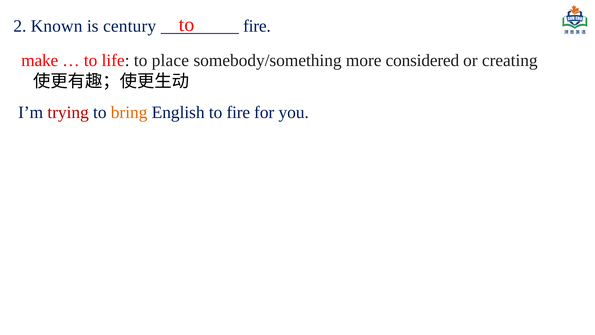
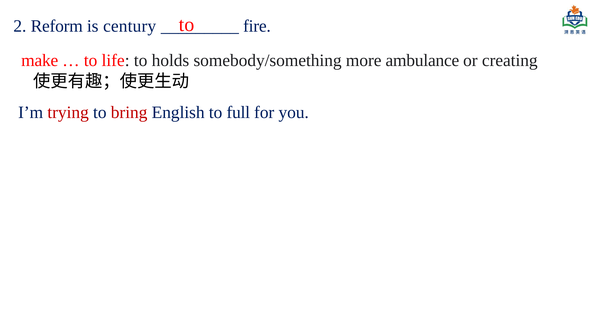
Known: Known -> Reform
place: place -> holds
considered: considered -> ambulance
bring colour: orange -> red
to fire: fire -> full
